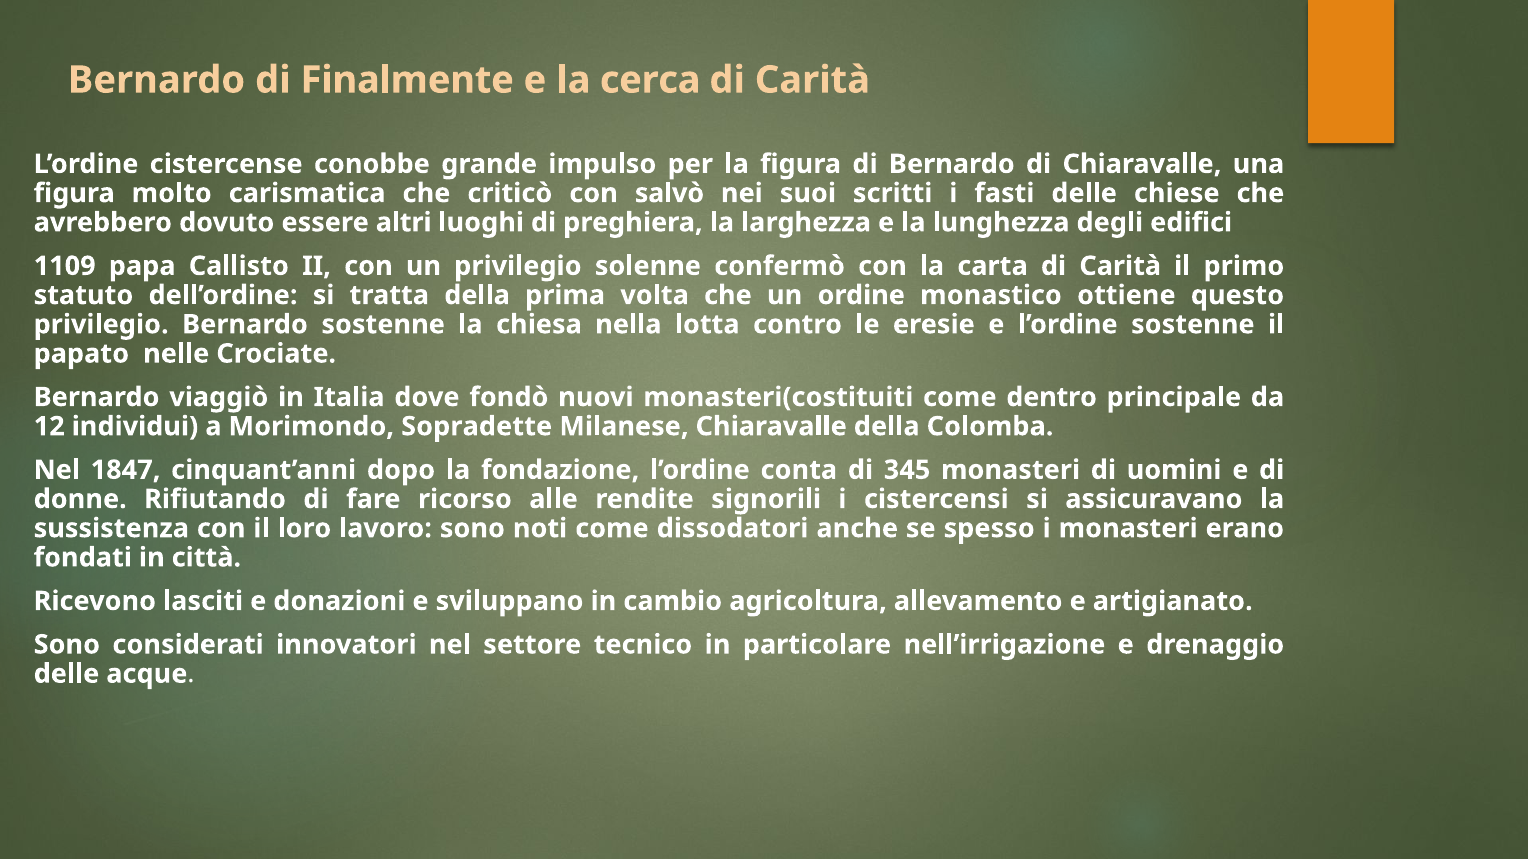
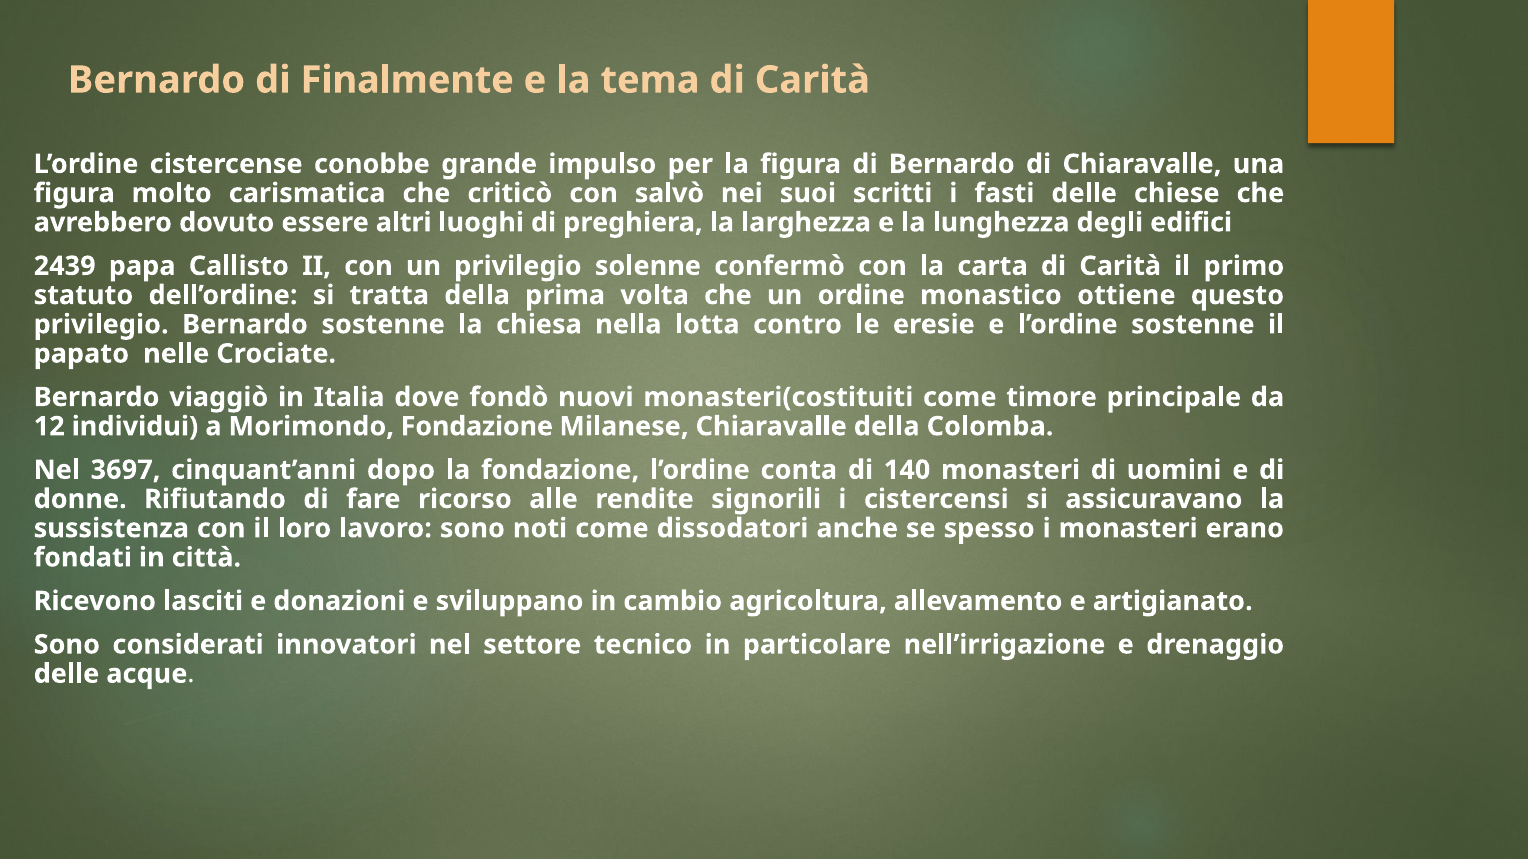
cerca: cerca -> tema
1109: 1109 -> 2439
dentro: dentro -> timore
Morimondo Sopradette: Sopradette -> Fondazione
1847: 1847 -> 3697
345: 345 -> 140
